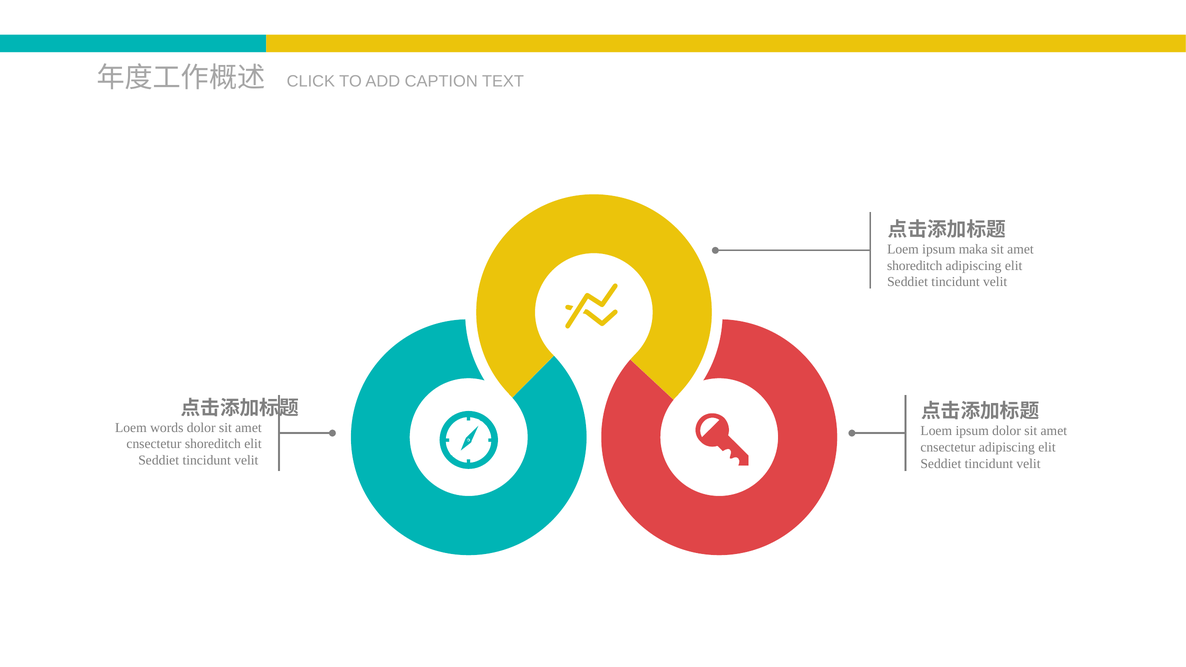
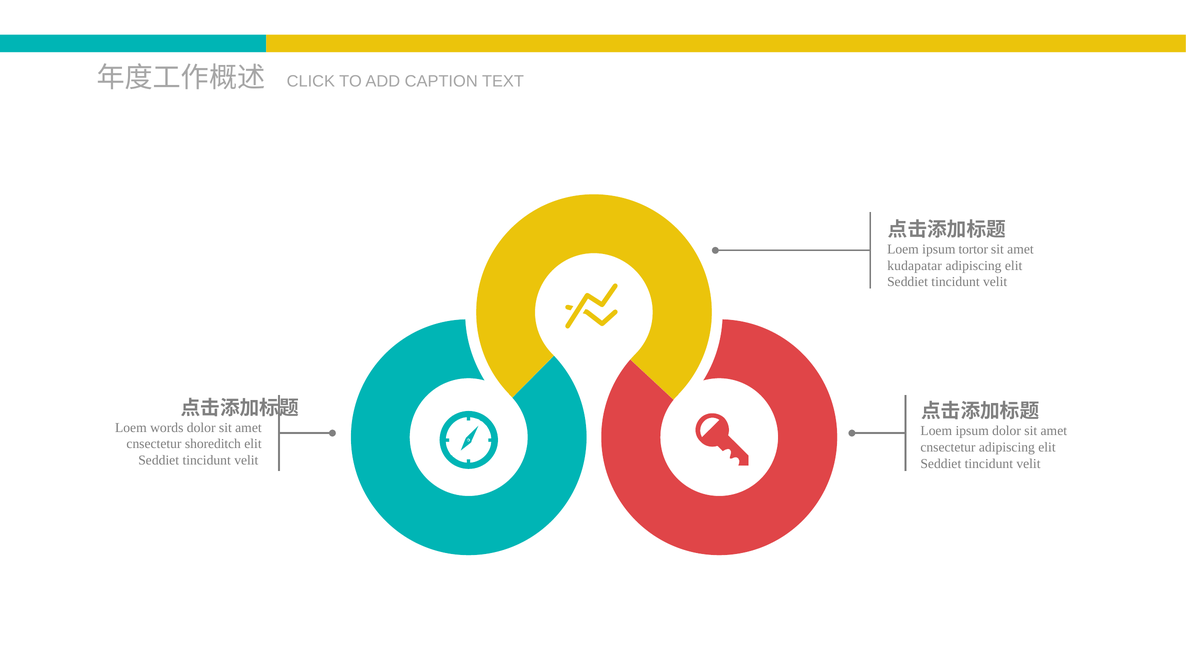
maka: maka -> tortor
shoreditch at (915, 266): shoreditch -> kudapatar
